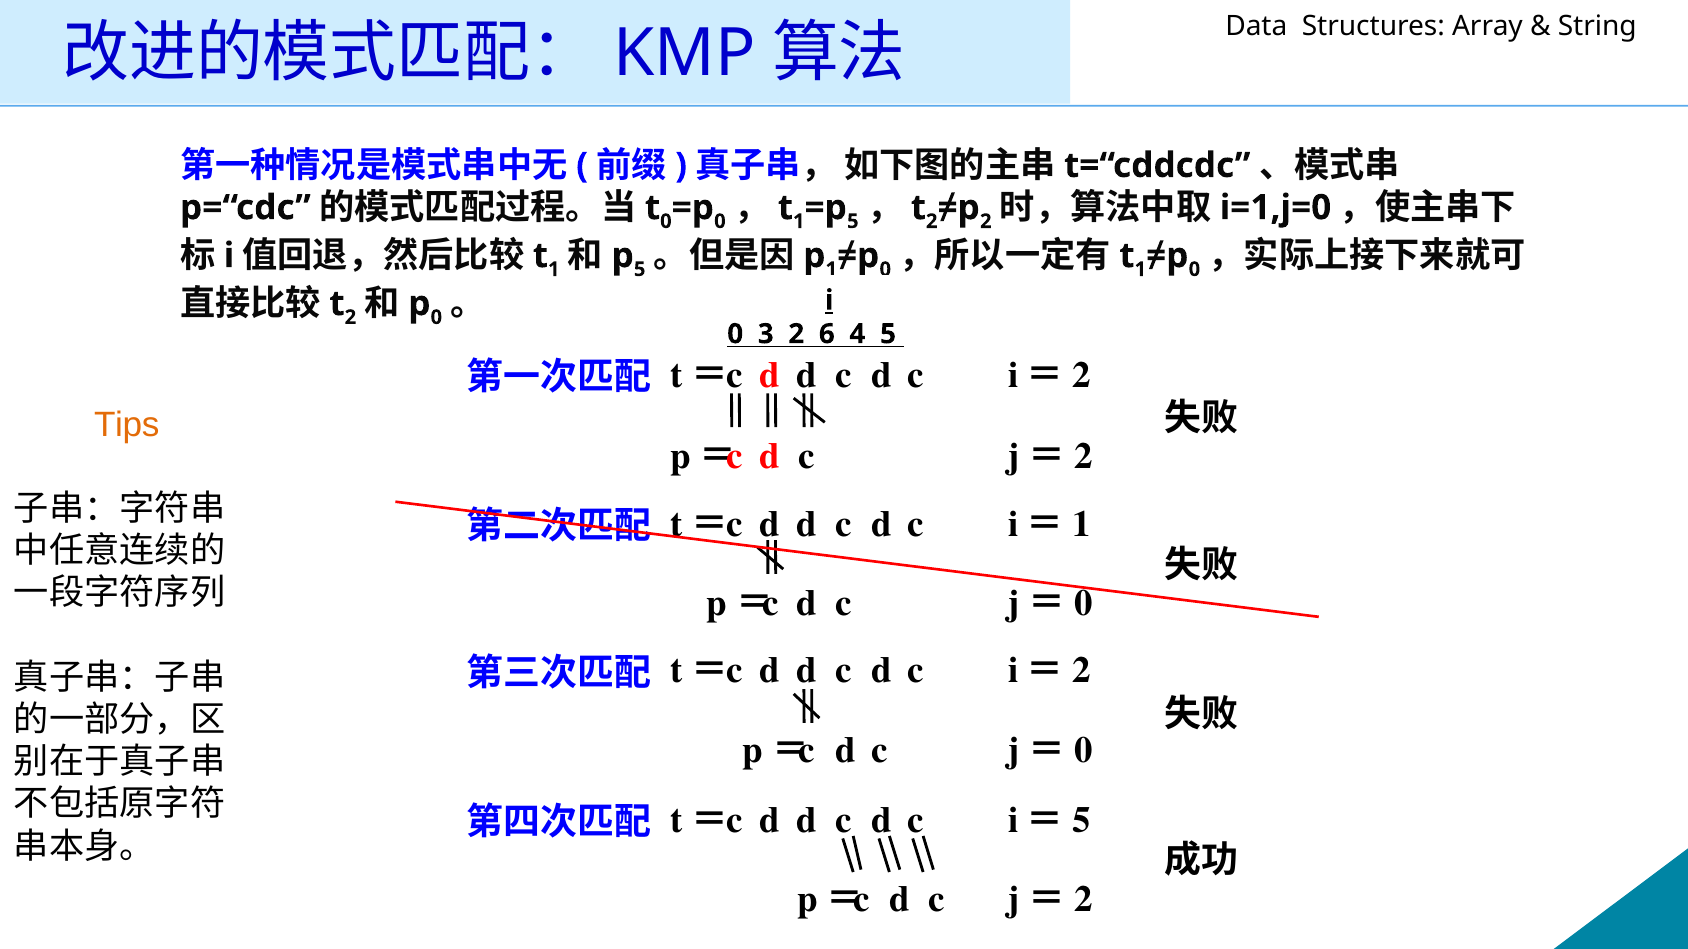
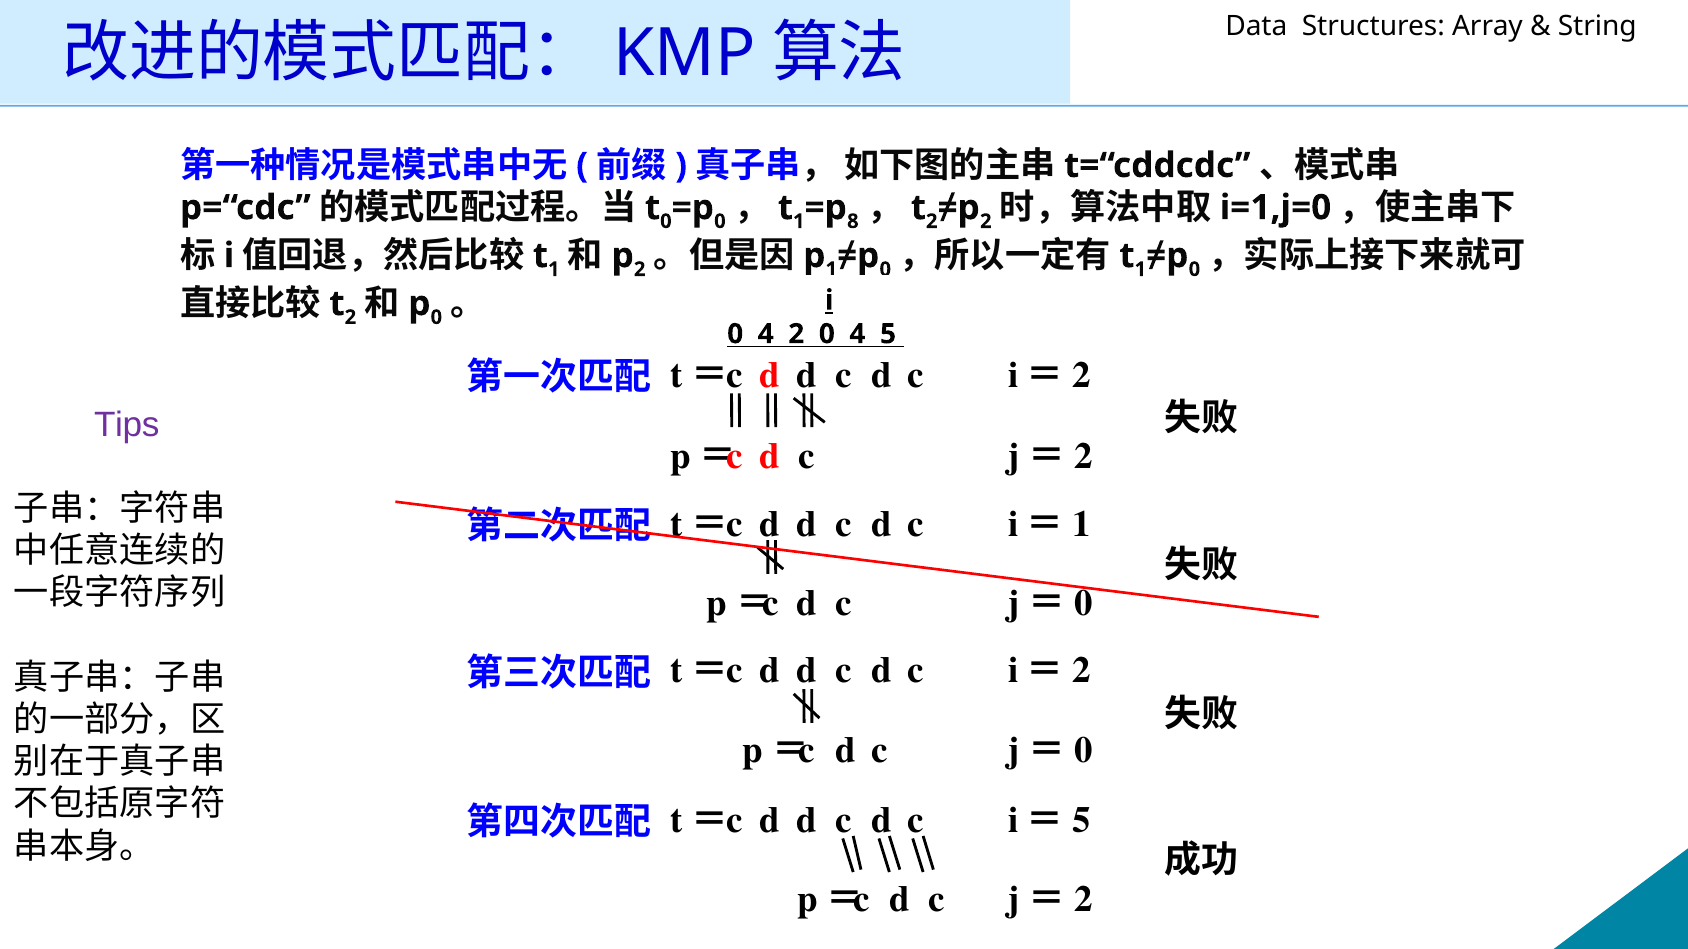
5 at (853, 221): 5 -> 8
5 at (640, 269): 5 -> 2
3 at (766, 334): 3 -> 4
2 6: 6 -> 0
Tips colour: orange -> purple
